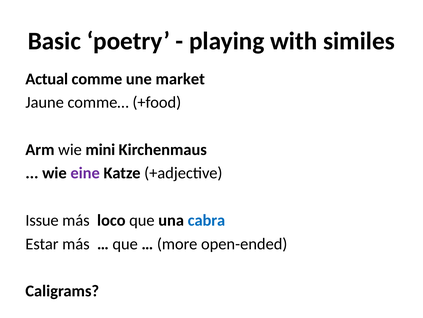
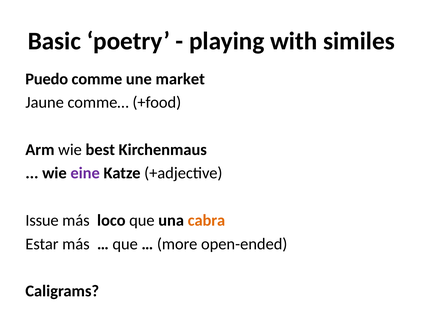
Actual: Actual -> Puedo
mini: mini -> best
cabra colour: blue -> orange
